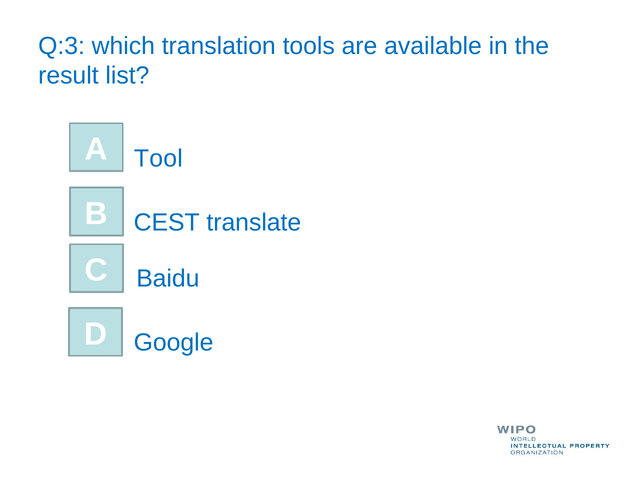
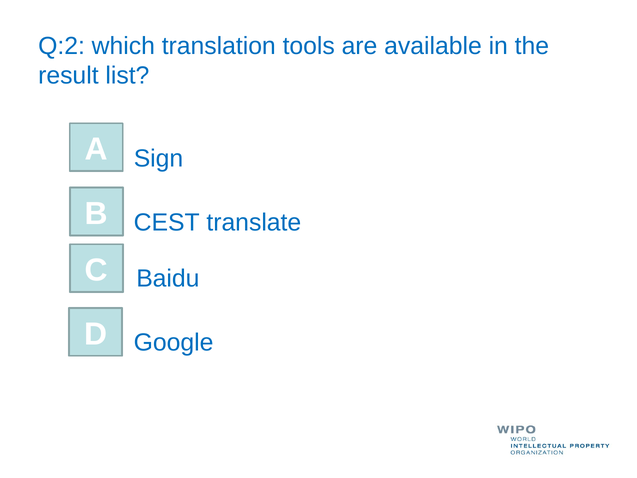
Q:3: Q:3 -> Q:2
Tool: Tool -> Sign
